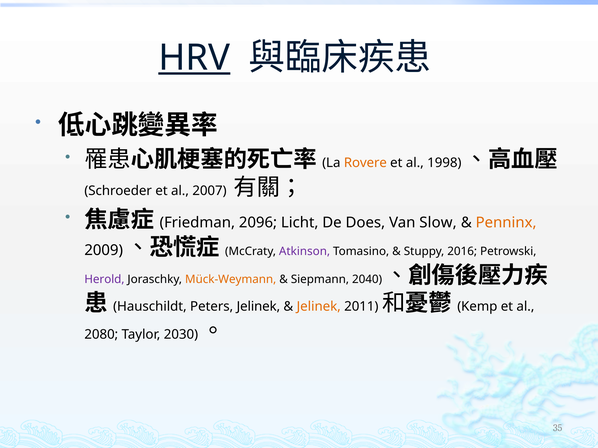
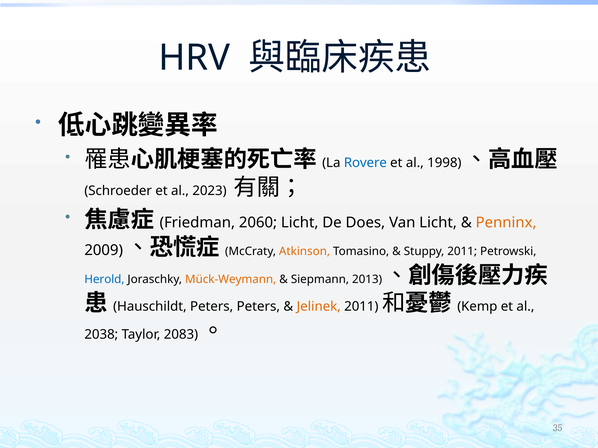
HRV underline: present -> none
Rovere colour: orange -> blue
2007: 2007 -> 2023
2096: 2096 -> 2060
Van Slow: Slow -> Licht
Atkinson colour: purple -> orange
Stuppy 2016: 2016 -> 2011
Herold colour: purple -> blue
2040: 2040 -> 2013
Peters Jelinek: Jelinek -> Peters
2080: 2080 -> 2038
2030: 2030 -> 2083
